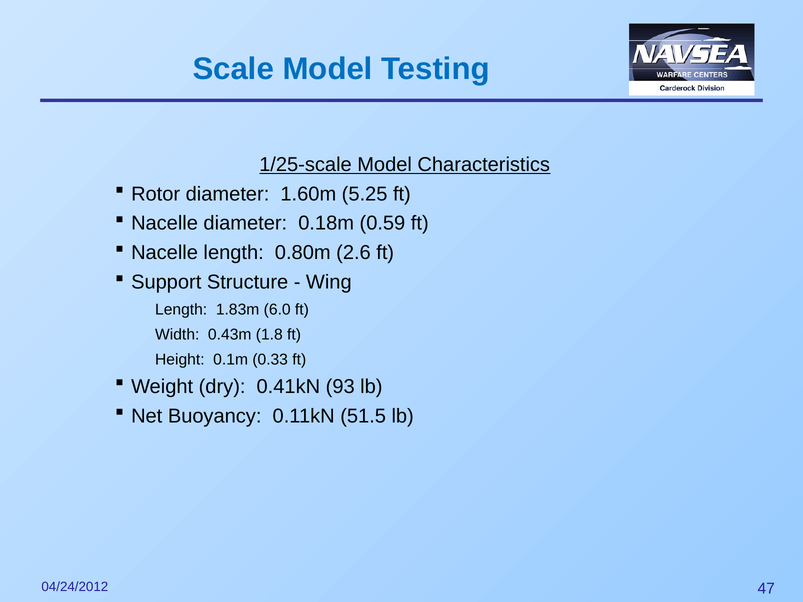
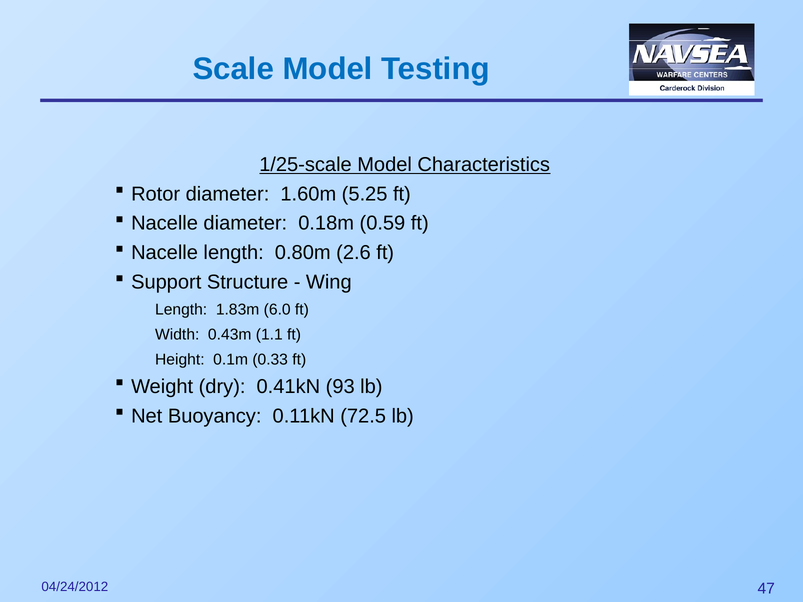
1.8: 1.8 -> 1.1
51.5: 51.5 -> 72.5
